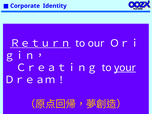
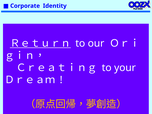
your underline: present -> none
